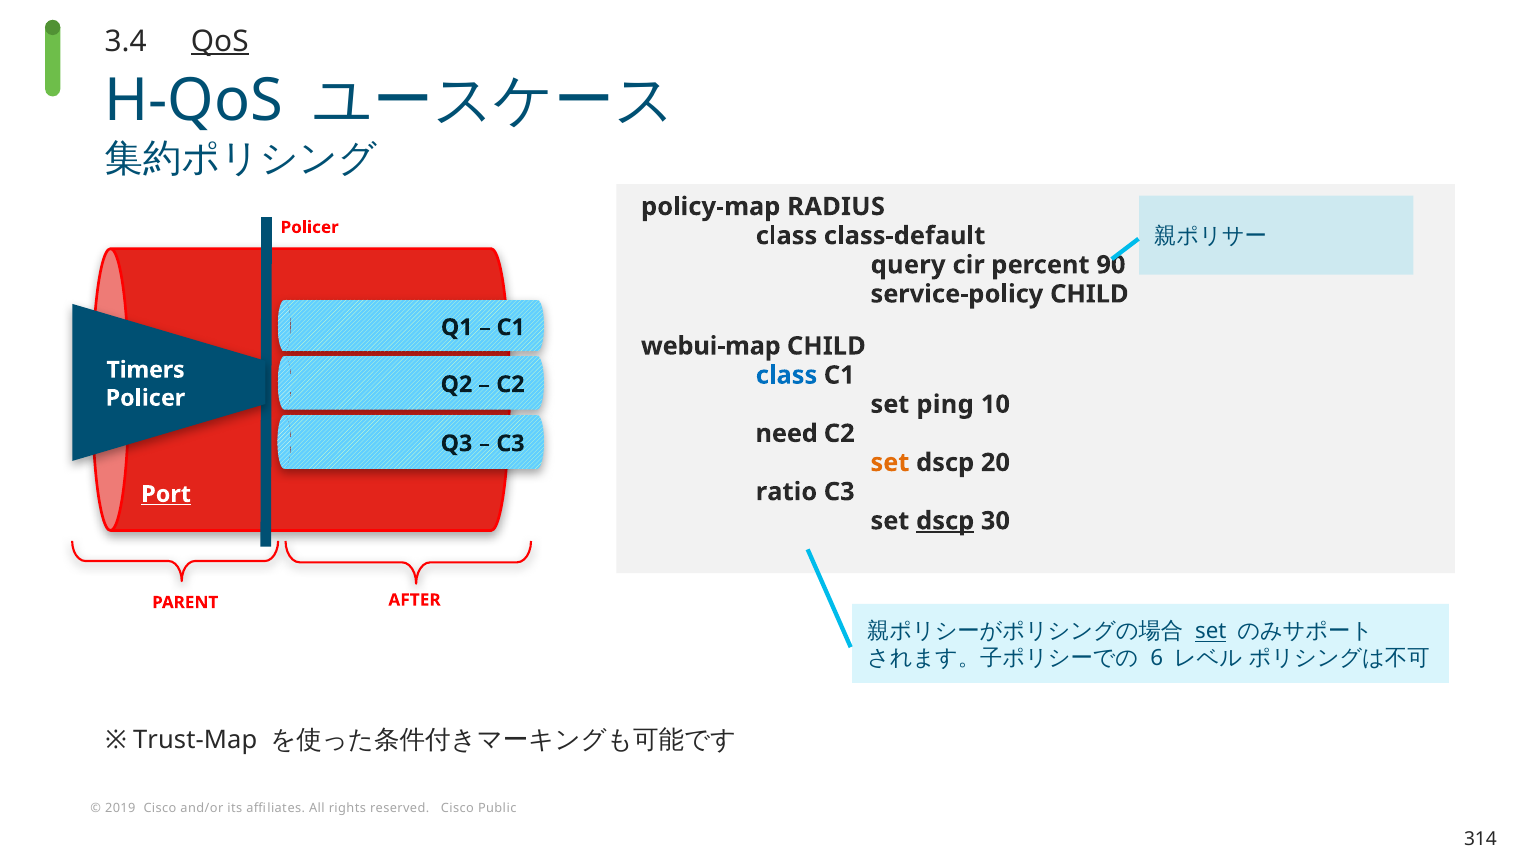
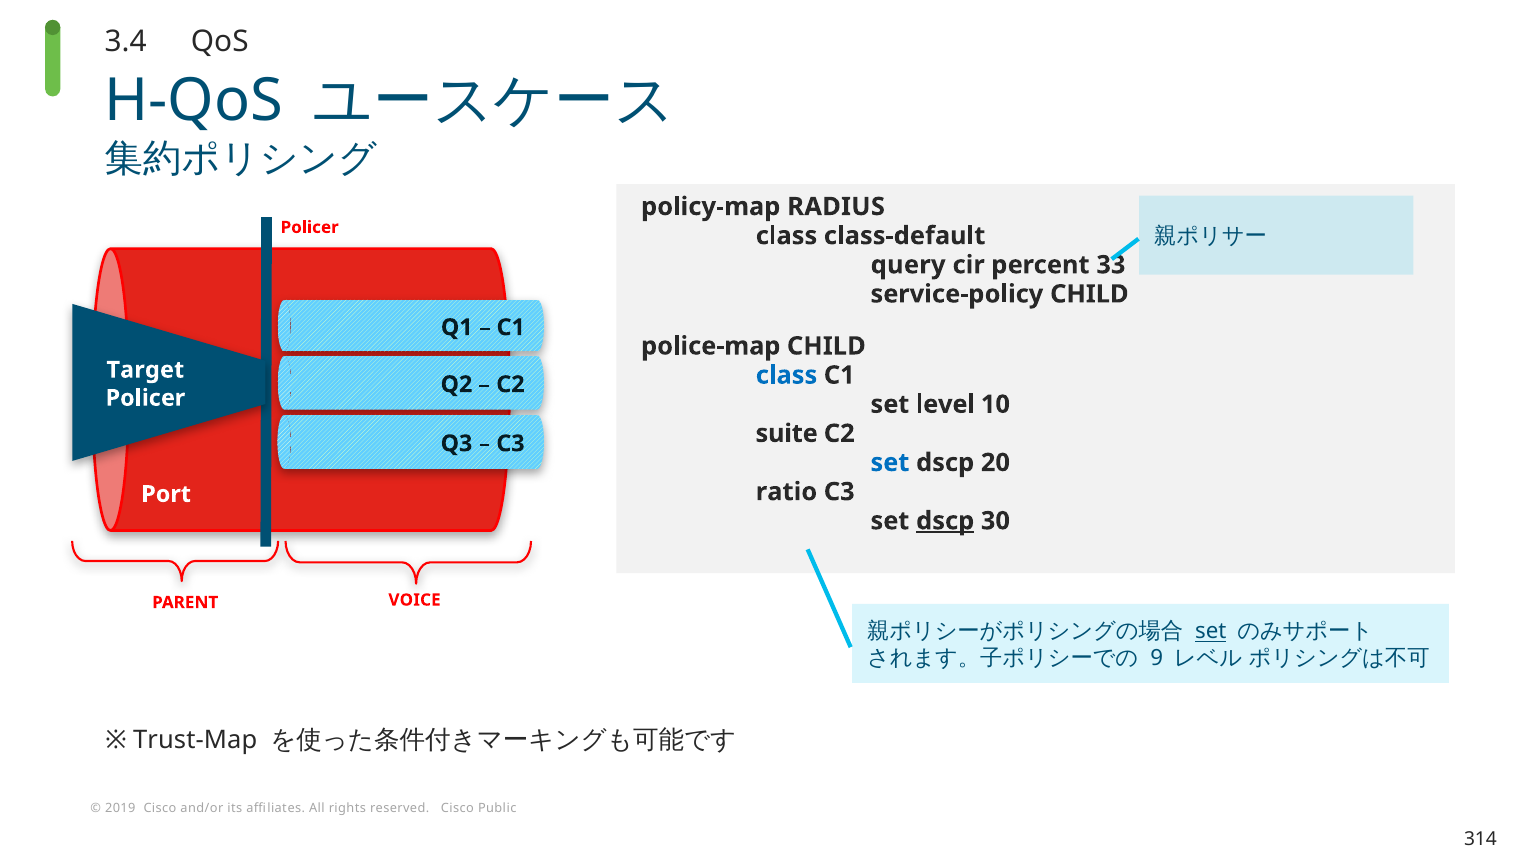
QoS underline: present -> none
90: 90 -> 33
webui-map: webui-map -> police-map
Timers: Timers -> Target
ping: ping -> level
need: need -> suite
set at (890, 463) colour: orange -> blue
Port underline: present -> none
AFTER: AFTER -> VOICE
6: 6 -> 9
